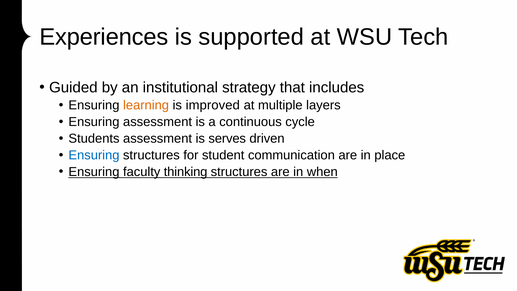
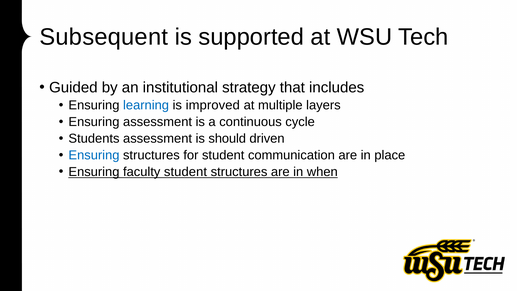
Experiences: Experiences -> Subsequent
learning colour: orange -> blue
serves: serves -> should
faculty thinking: thinking -> student
